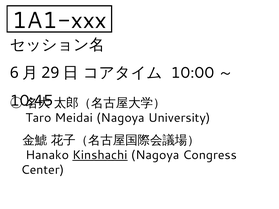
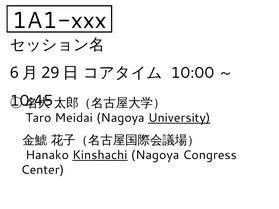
University underline: none -> present
